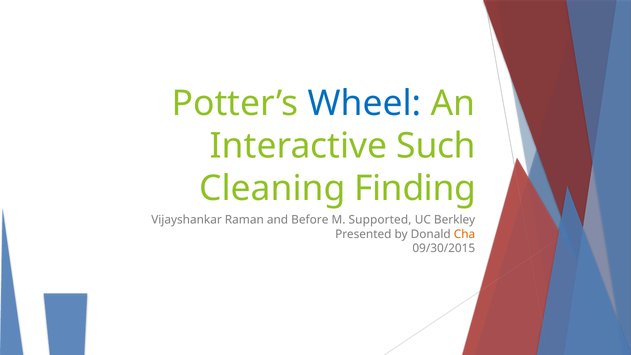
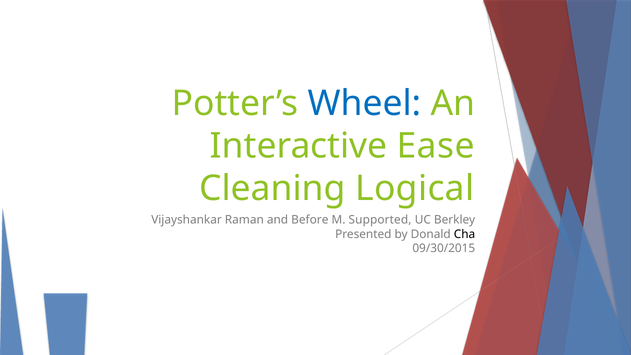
Such: Such -> Ease
Finding: Finding -> Logical
Cha colour: orange -> black
